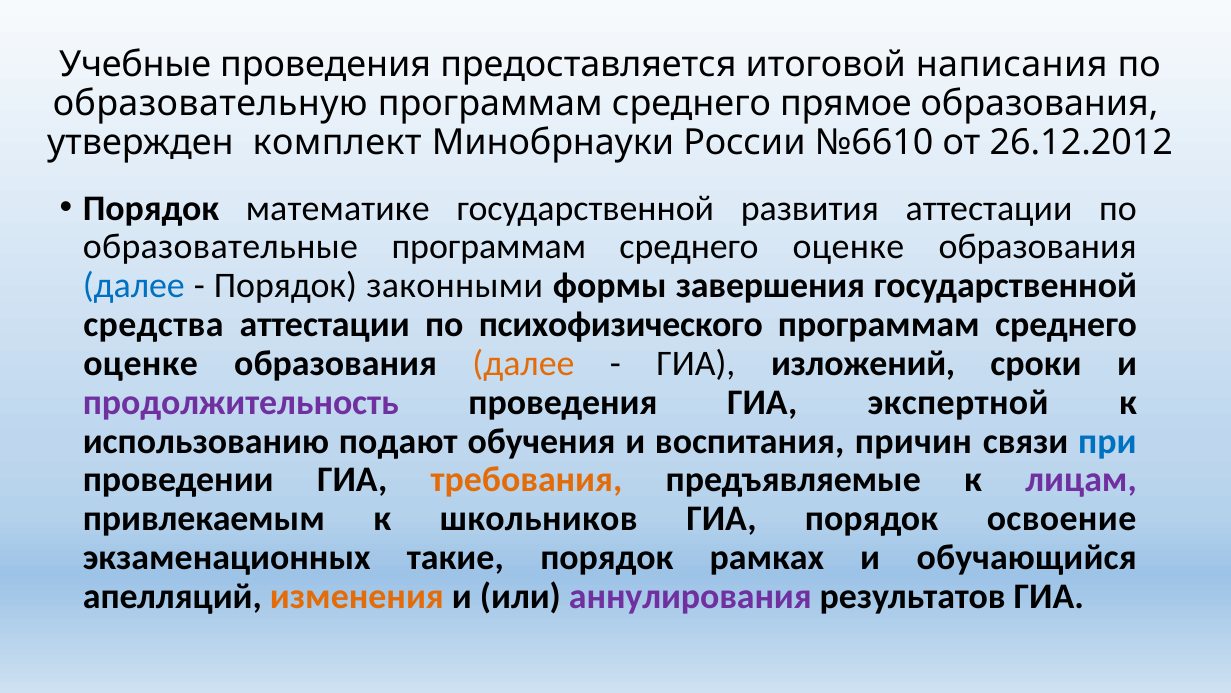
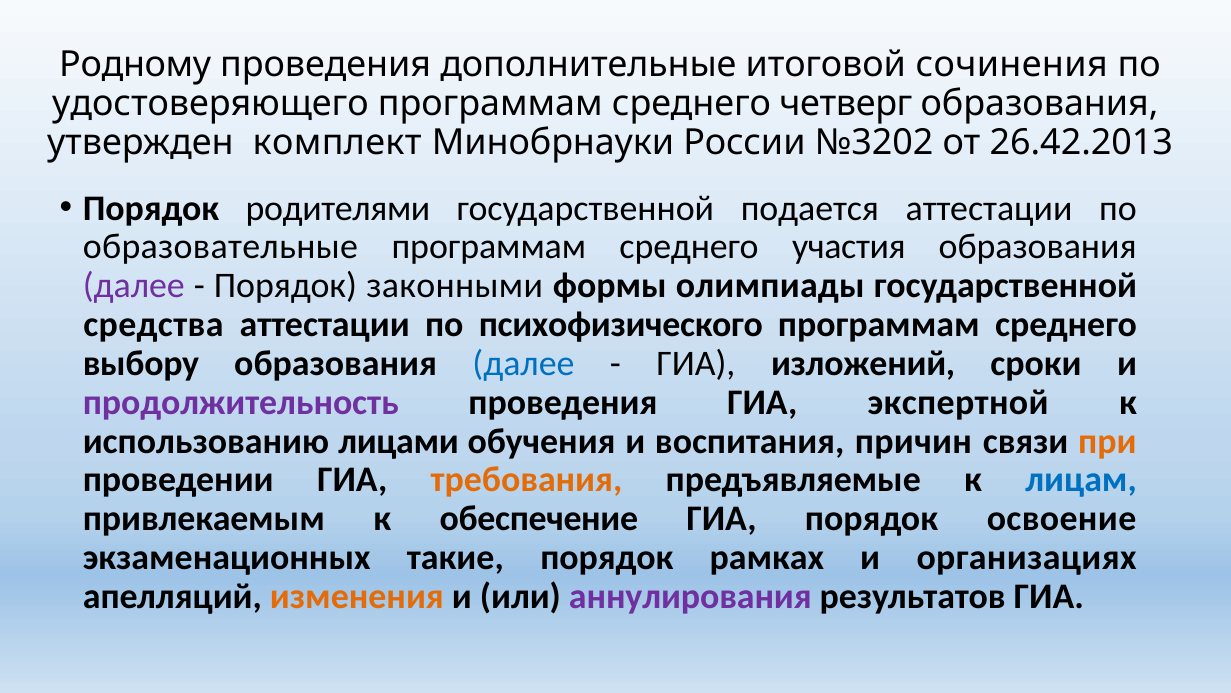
Учебные: Учебные -> Родному
предоставляется: предоставляется -> дополнительные
написания: написания -> сочинения
образовательную: образовательную -> удостоверяющего
прямое: прямое -> четверг
№6610: №6610 -> №3202
26.12.2012: 26.12.2012 -> 26.42.2013
математике: математике -> родителями
развития: развития -> подается
оценке at (848, 247): оценке -> участия
далее at (134, 286) colour: blue -> purple
завершения: завершения -> олимпиады
оценке at (141, 363): оценке -> выбору
далее at (523, 363) colour: orange -> blue
подают: подают -> лицами
при colour: blue -> orange
лицам colour: purple -> blue
школьников: школьников -> обеспечение
обучающийся: обучающийся -> организациях
